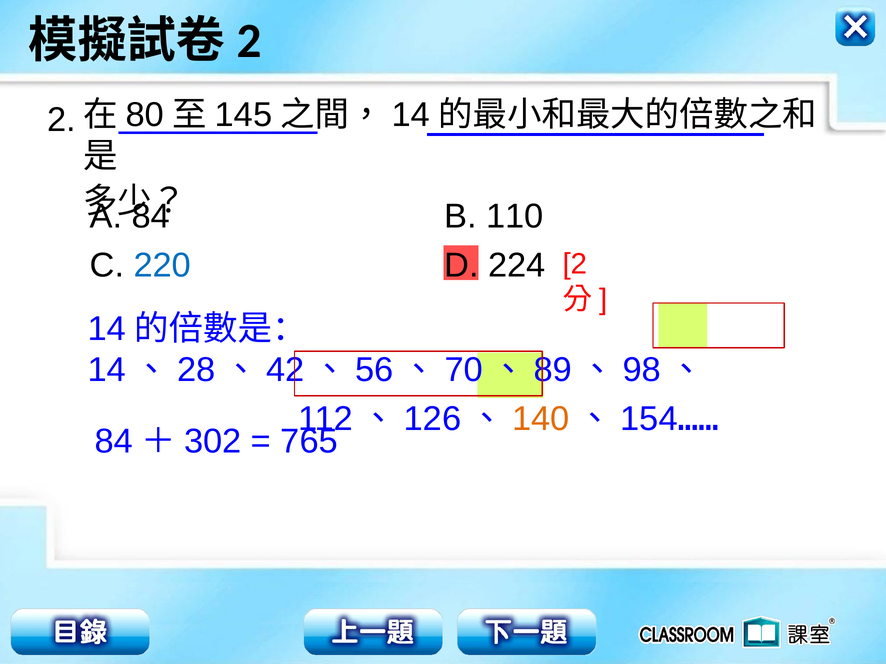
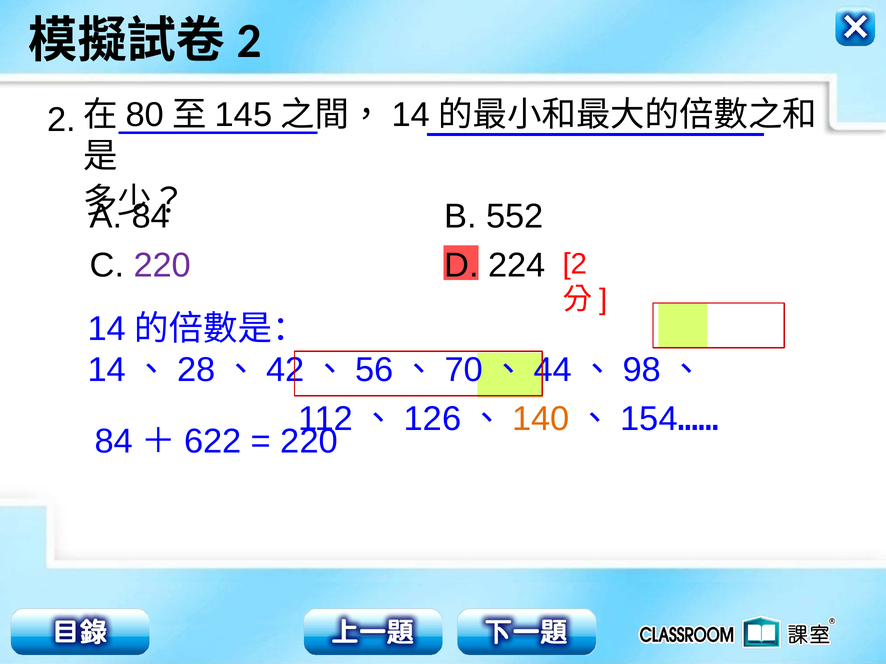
110: 110 -> 552
220 at (162, 265) colour: blue -> purple
89: 89 -> 44
302: 302 -> 622
765 at (309, 442): 765 -> 220
